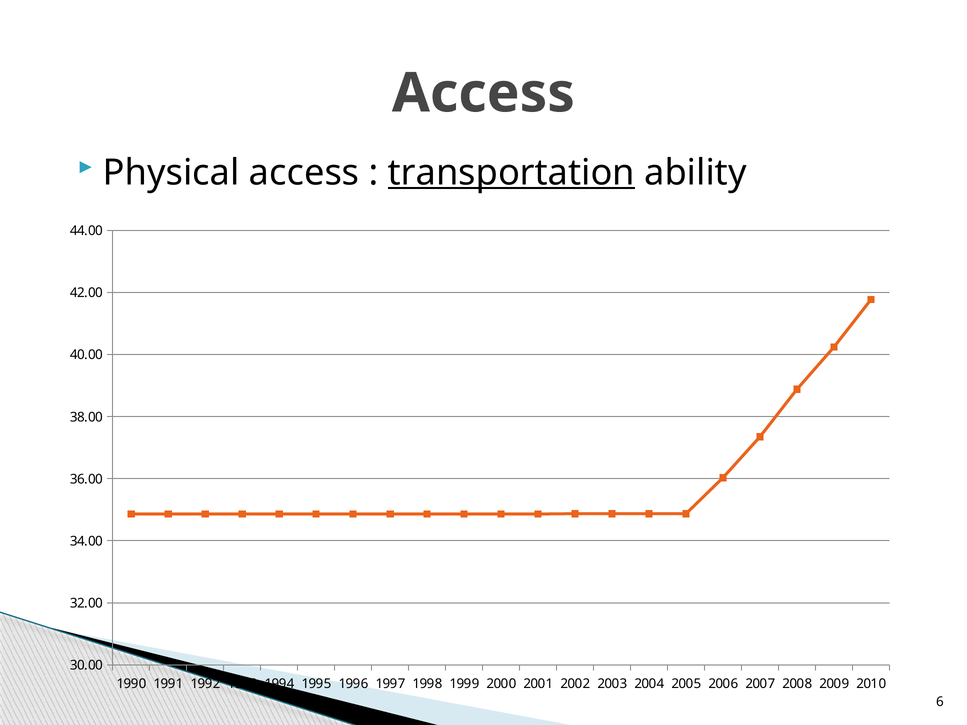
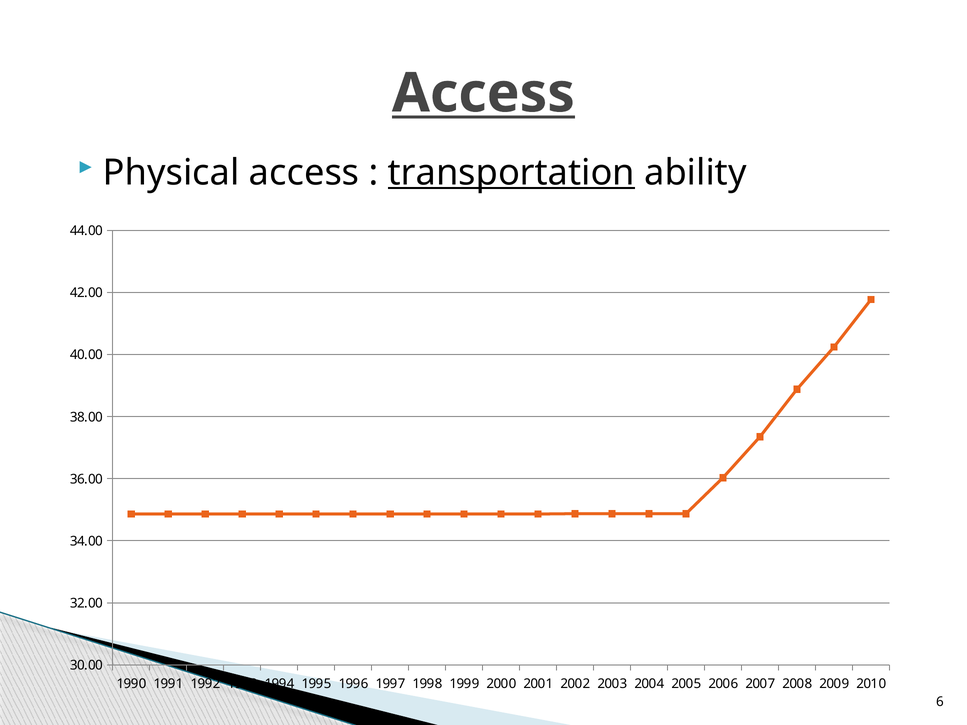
Access at (483, 93) underline: none -> present
